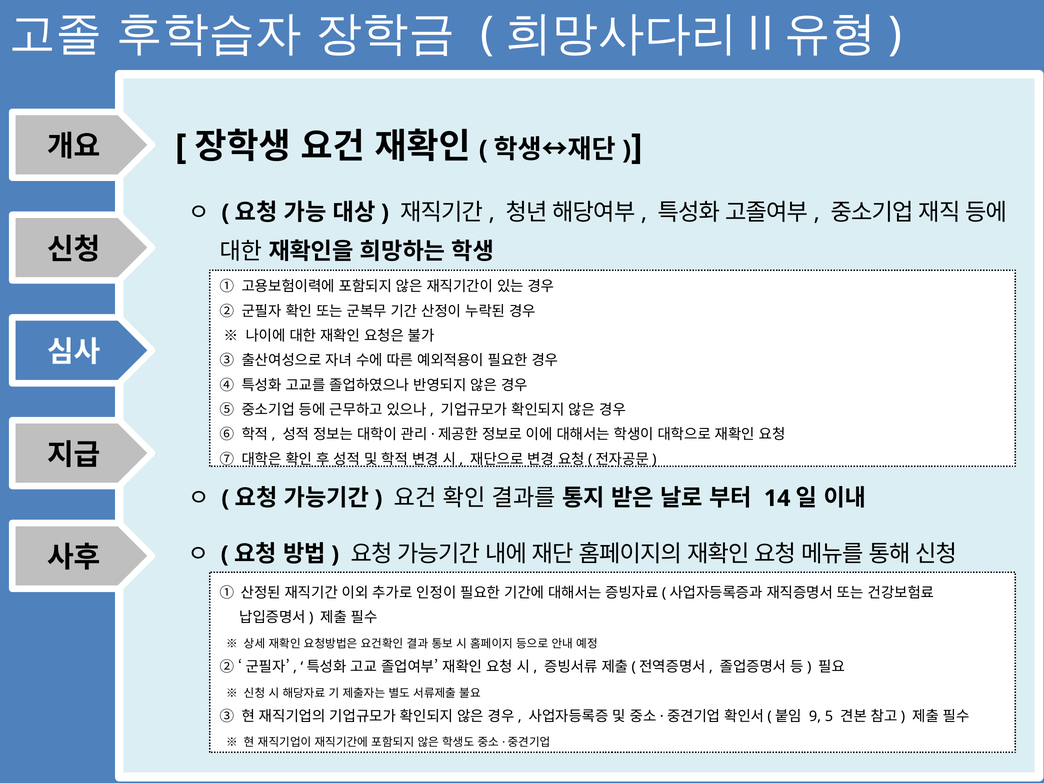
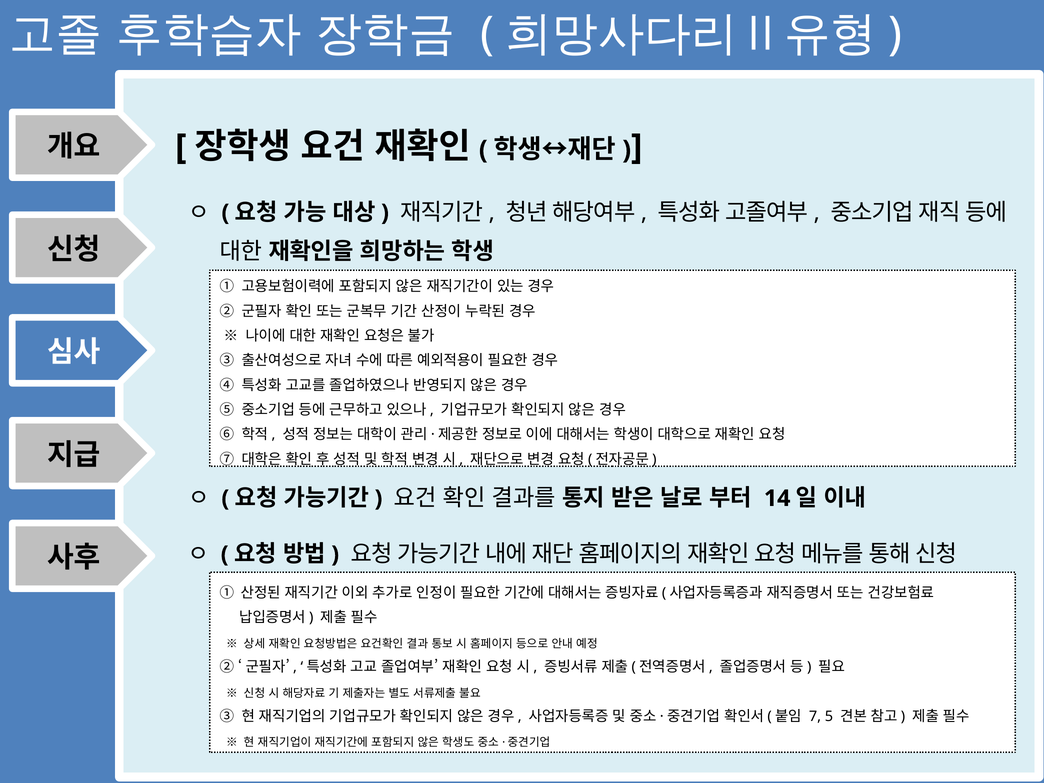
9: 9 -> 7
